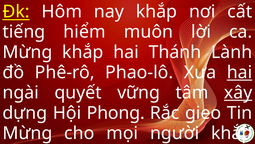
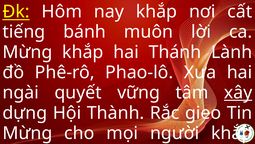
hiểm: hiểm -> bánh
hai at (240, 72) underline: present -> none
Phong: Phong -> Thành
